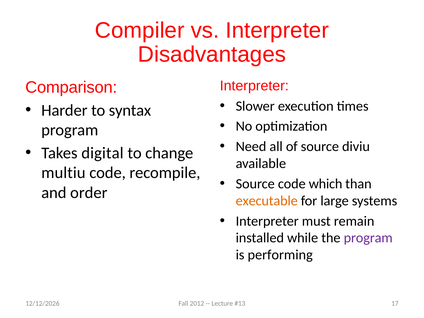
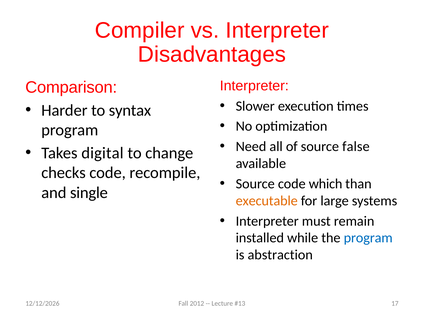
diviu: diviu -> false
multiu: multiu -> checks
order: order -> single
program at (368, 238) colour: purple -> blue
performing: performing -> abstraction
